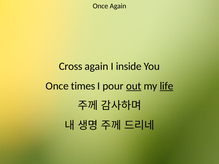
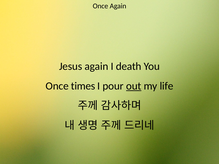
Cross: Cross -> Jesus
inside: inside -> death
life underline: present -> none
